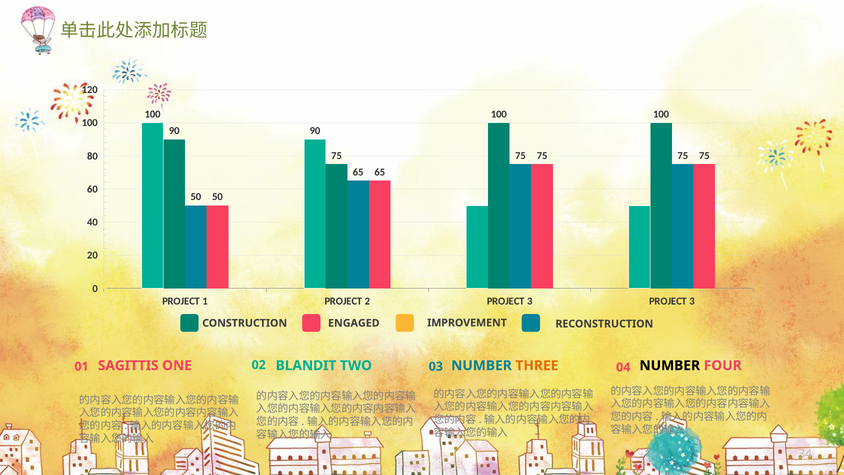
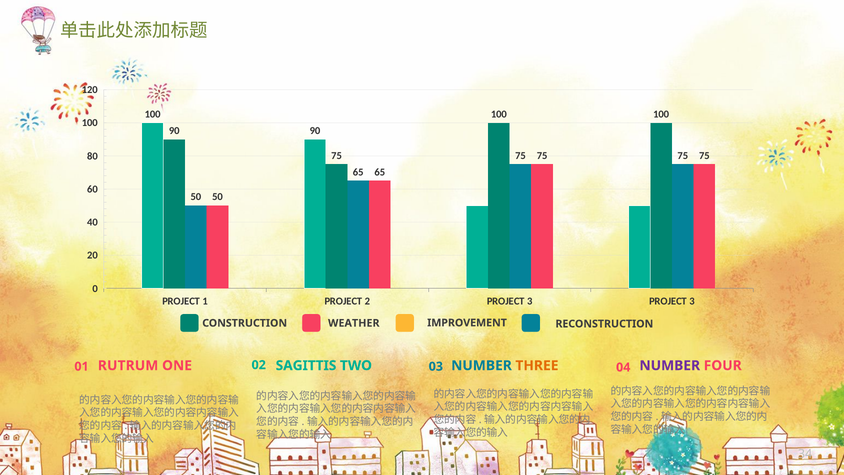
ENGAGED: ENGAGED -> WEATHER
SAGITTIS: SAGITTIS -> RUTRUM
BLANDIT: BLANDIT -> SAGITTIS
NUMBER at (670, 365) colour: black -> purple
